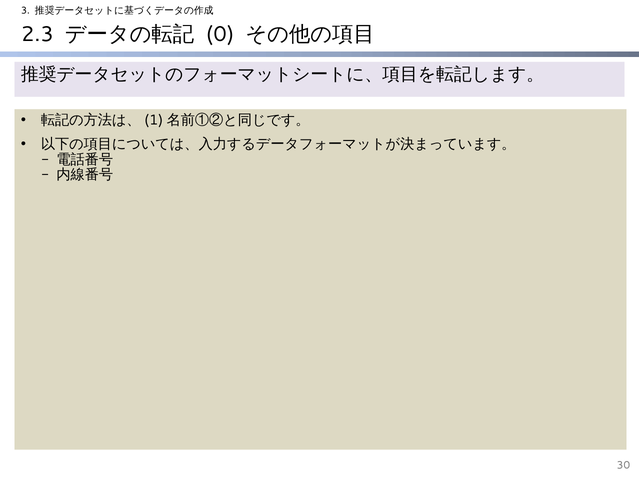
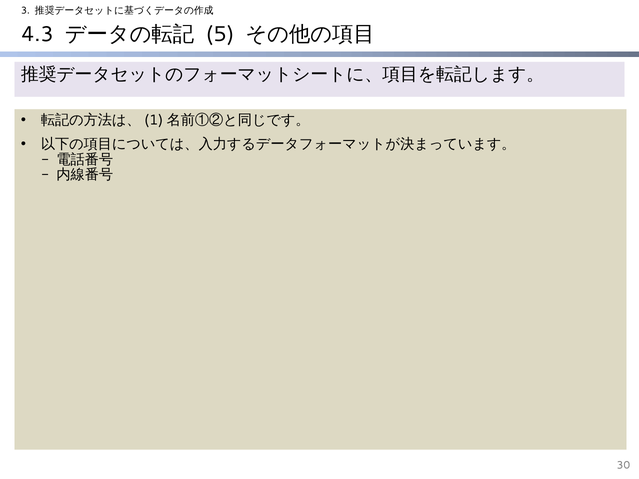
2.3: 2.3 -> 4.3
0: 0 -> 5
